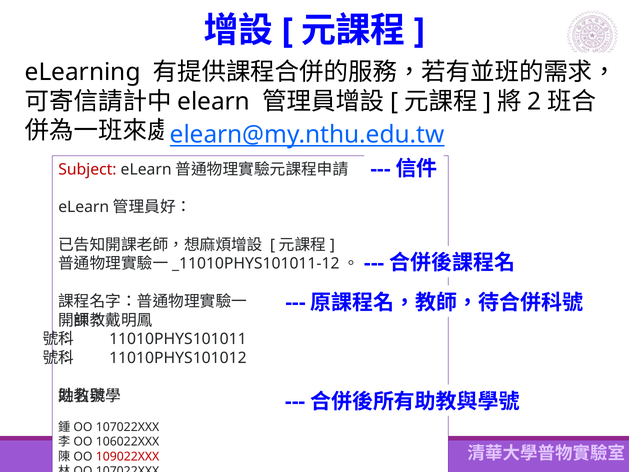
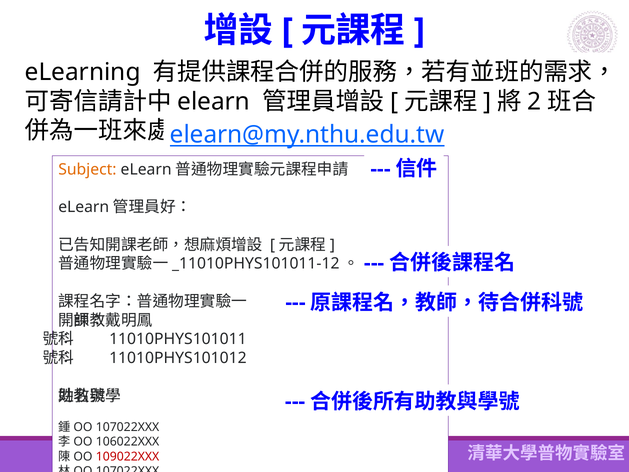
Subject colour: red -> orange
